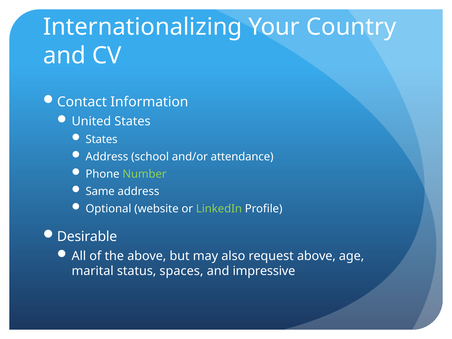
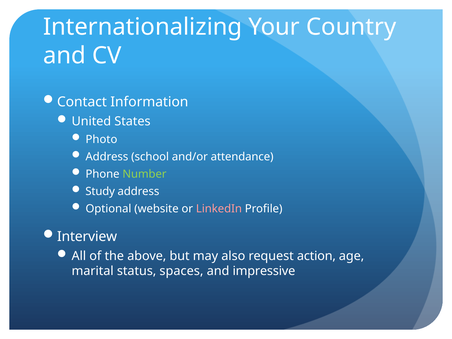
States at (102, 139): States -> Photo
Same: Same -> Study
LinkedIn colour: light green -> pink
Desirable: Desirable -> Interview
request above: above -> action
